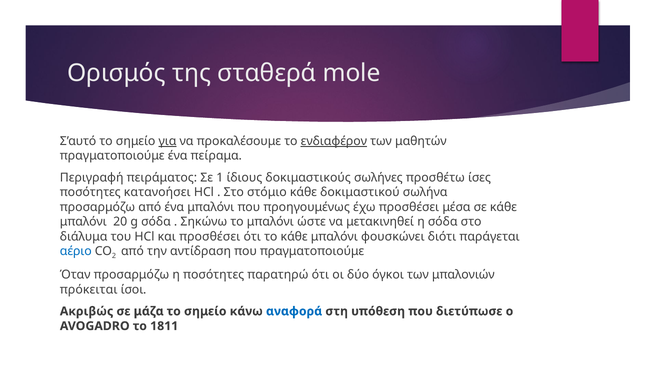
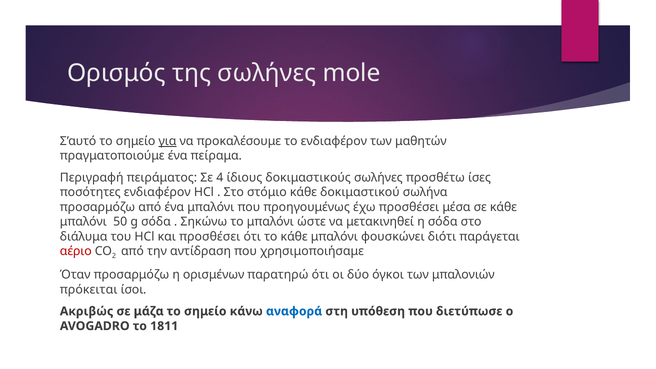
της σταθερά: σταθερά -> σωλήνες
ενδιαφέρον at (334, 141) underline: present -> none
1: 1 -> 4
ποσότητες κατανοήσει: κατανοήσει -> ενδιαφέρον
20: 20 -> 50
αέριο colour: blue -> red
που πραγματοποιούμε: πραγματοποιούμε -> χρησιμοποιήσαμε
η ποσότητες: ποσότητες -> ορισμένων
